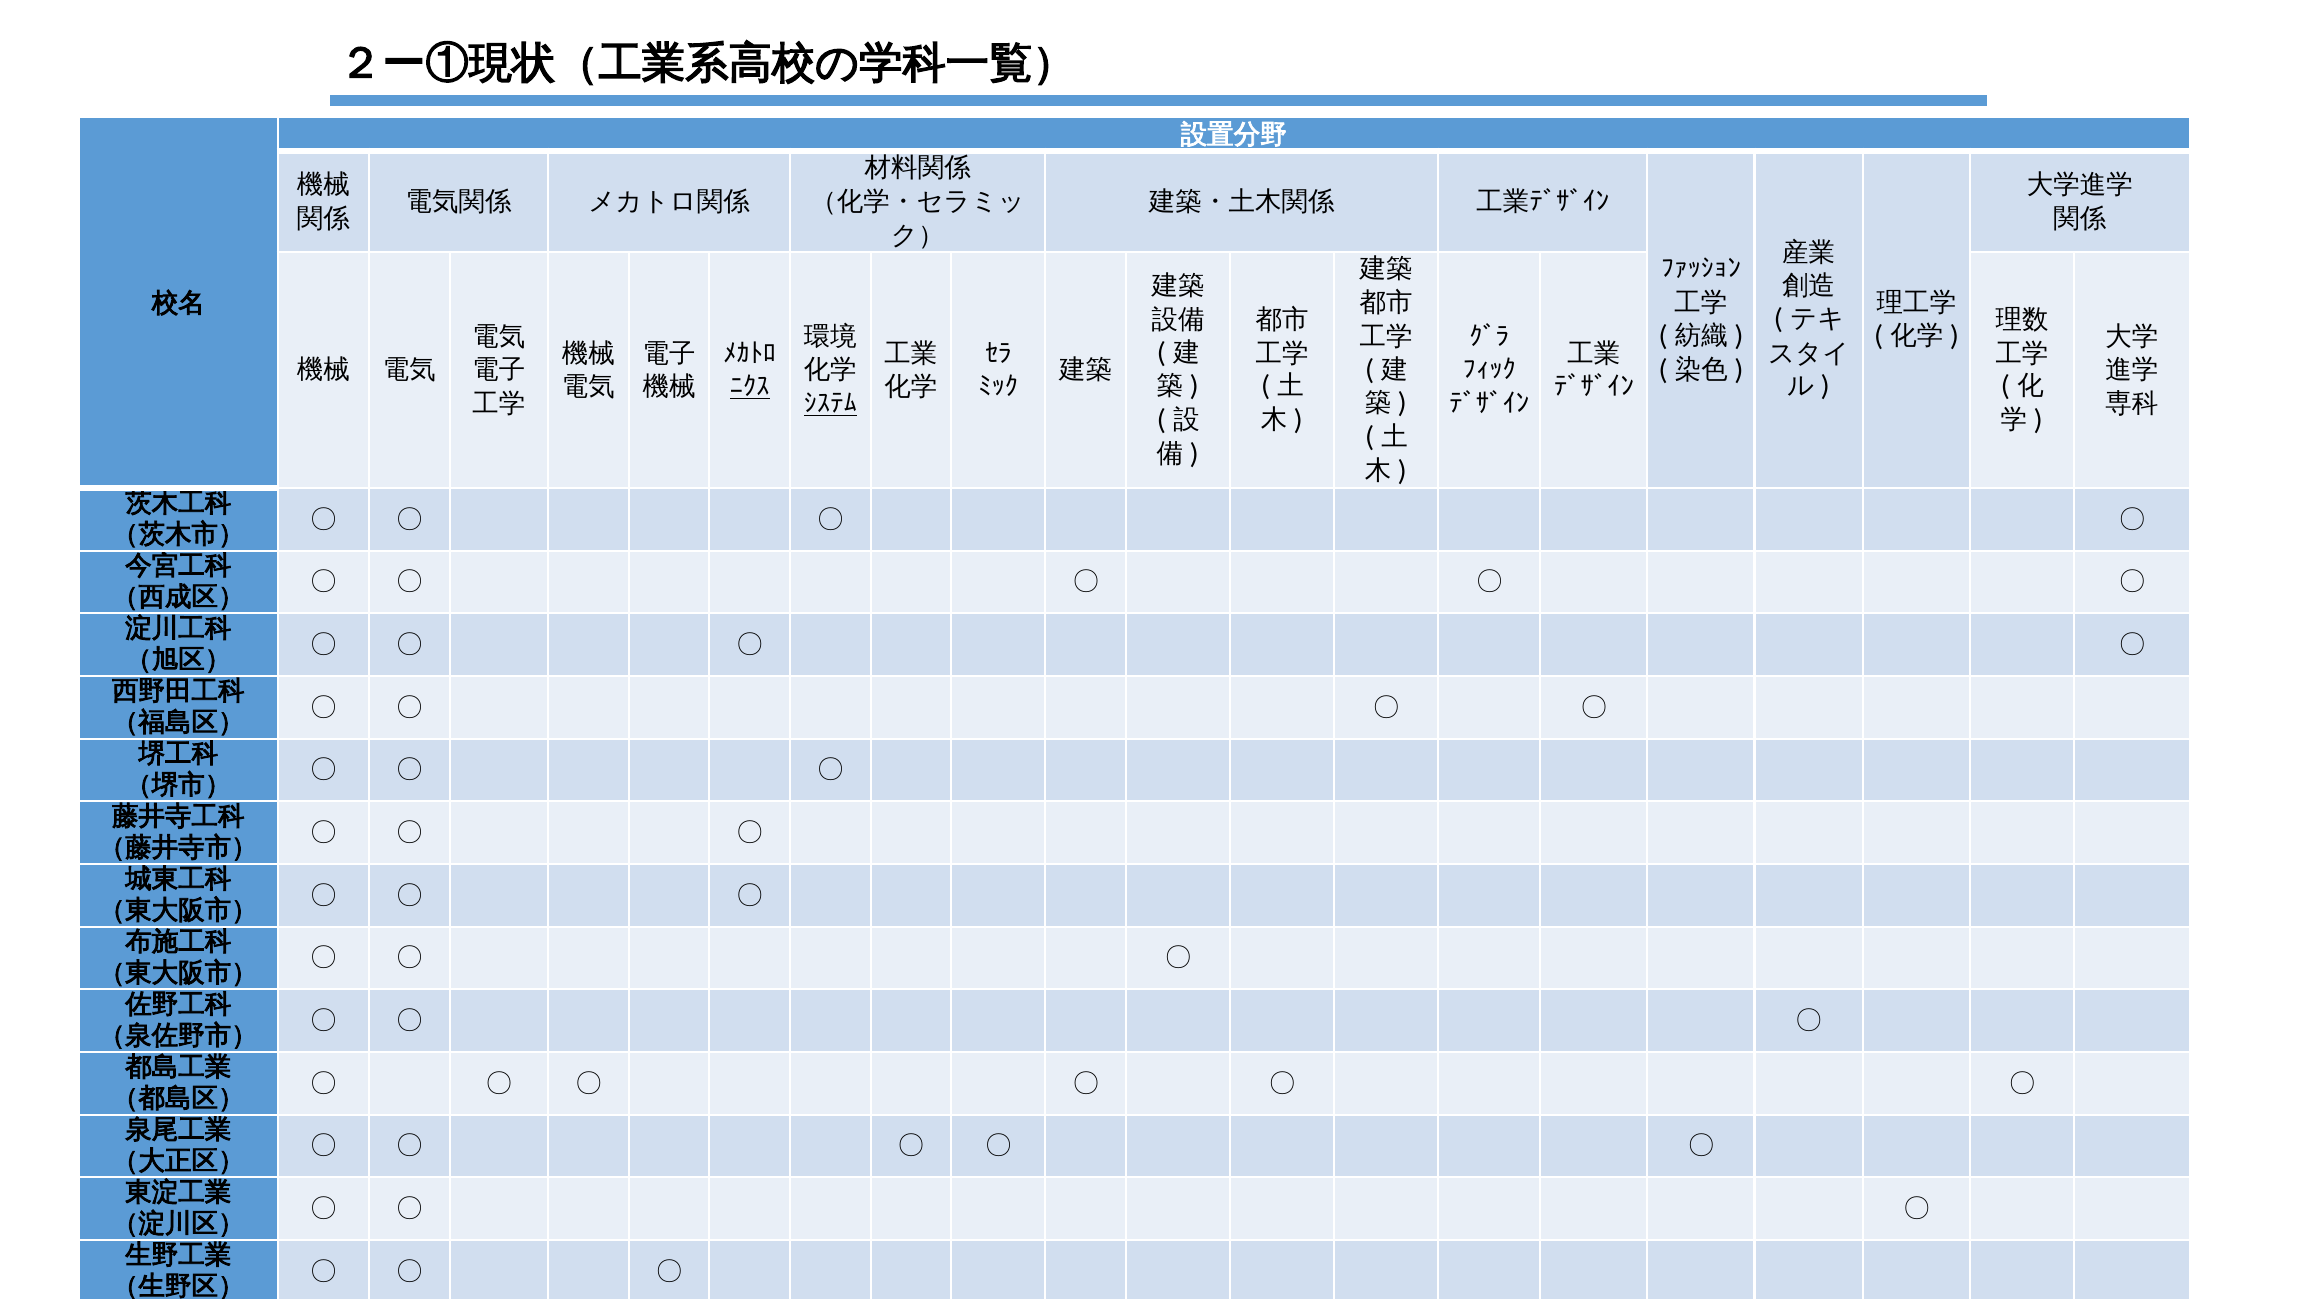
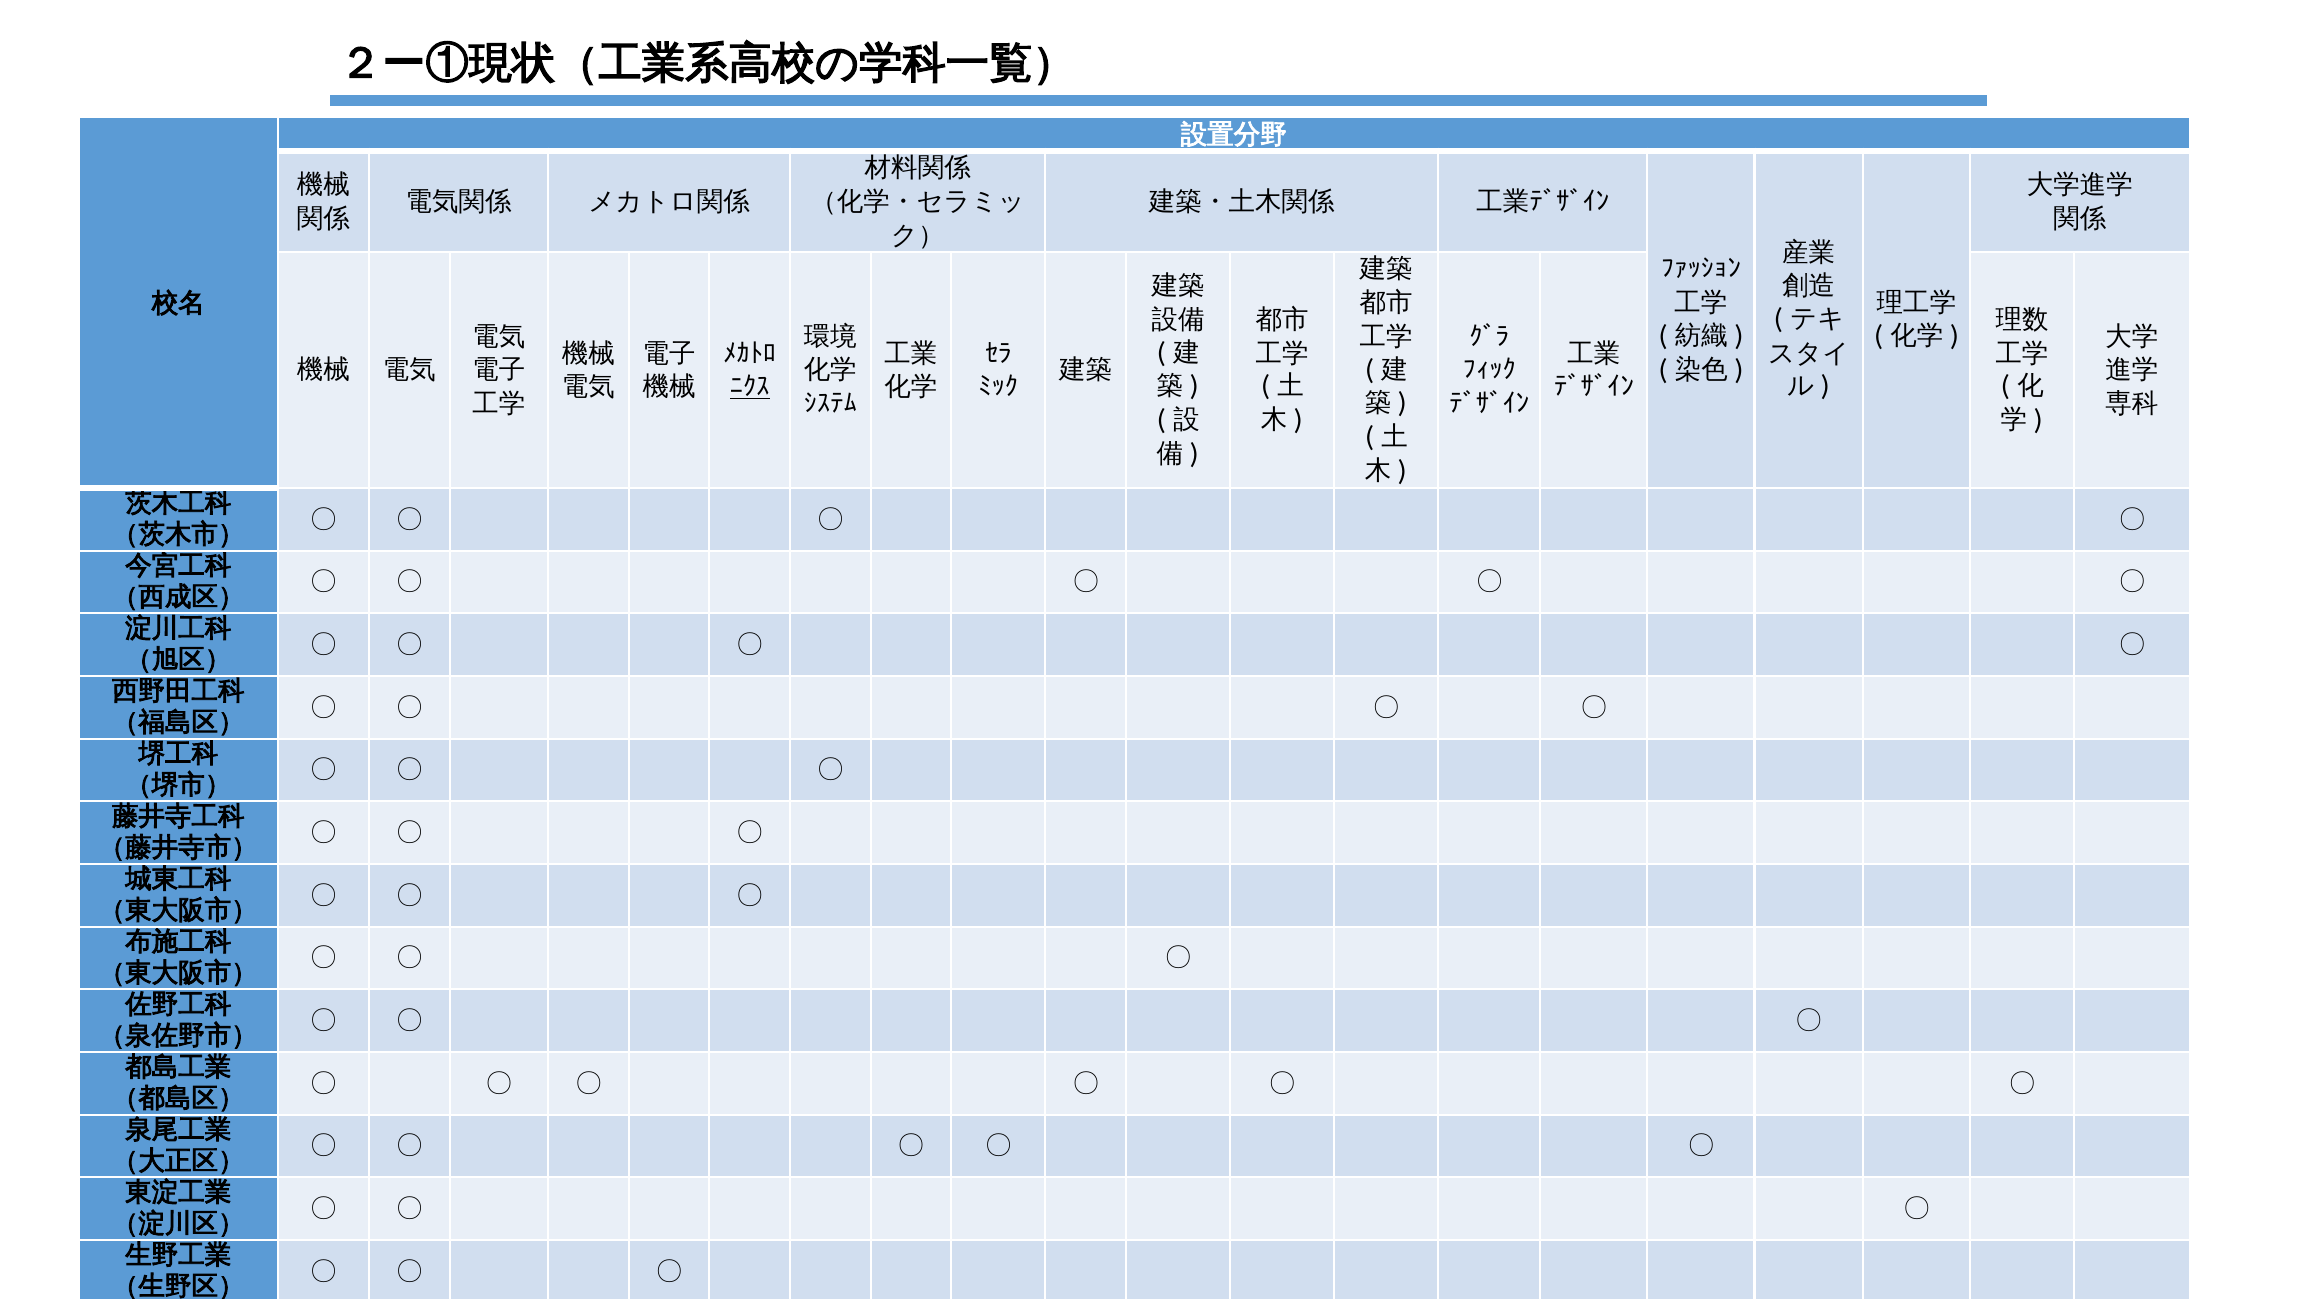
ｼｽﾃﾑ underline: present -> none
